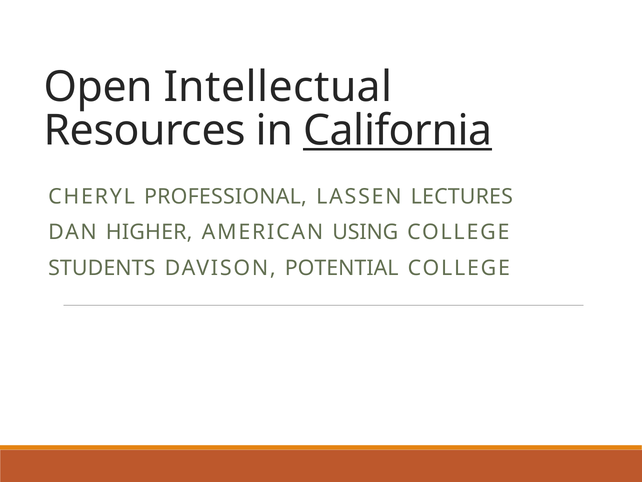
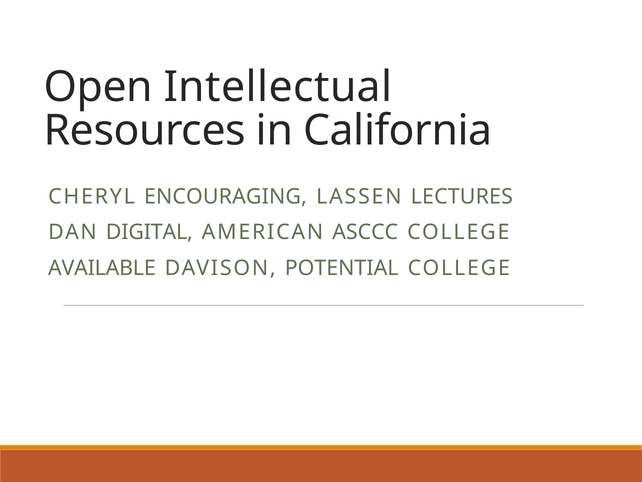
California underline: present -> none
PROFESSIONAL: PROFESSIONAL -> ENCOURAGING
HIGHER: HIGHER -> DIGITAL
USING: USING -> ASCCC
STUDENTS: STUDENTS -> AVAILABLE
